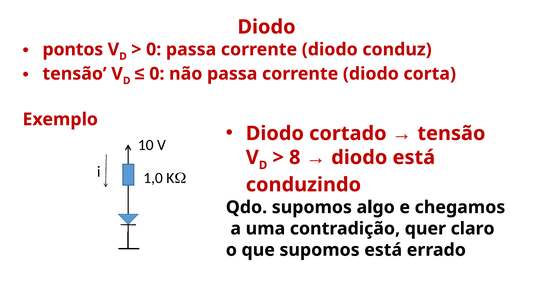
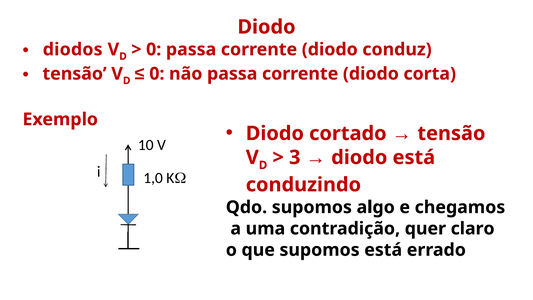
pontos: pontos -> diodos
8: 8 -> 3
